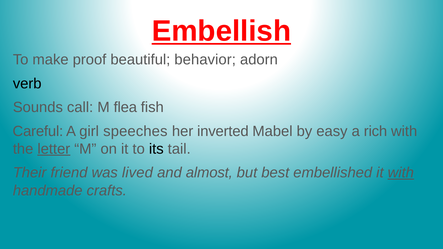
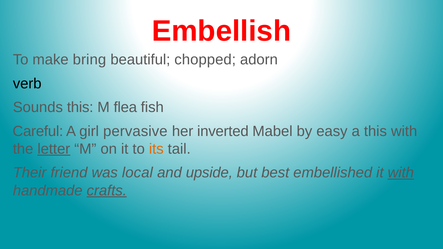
Embellish underline: present -> none
proof: proof -> bring
behavior: behavior -> chopped
Sounds call: call -> this
speeches: speeches -> pervasive
a rich: rich -> this
its colour: black -> orange
lived: lived -> local
almost: almost -> upside
crafts underline: none -> present
